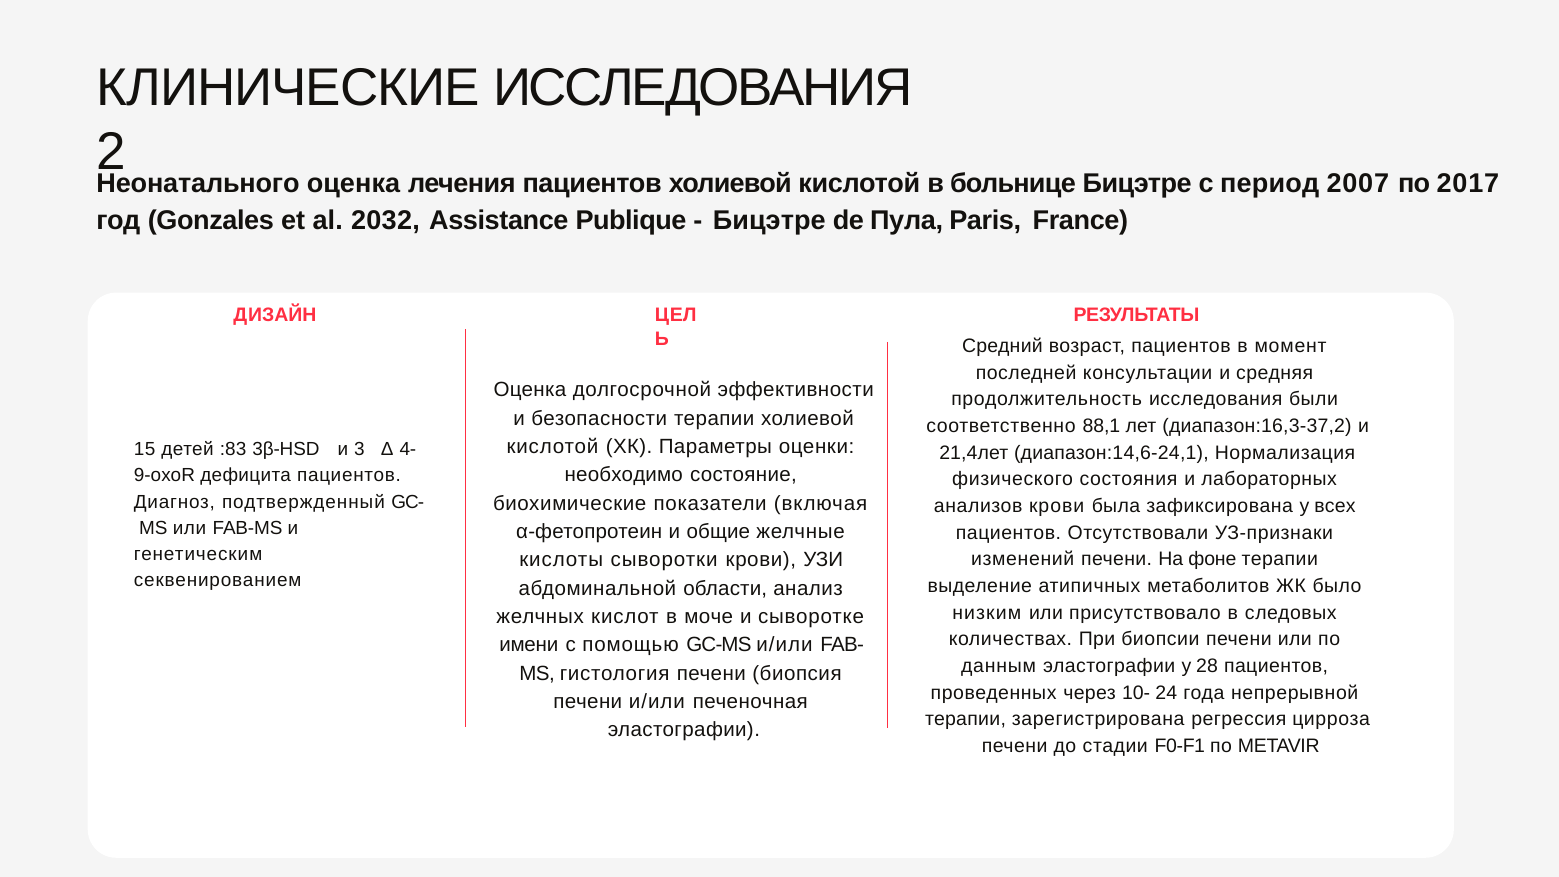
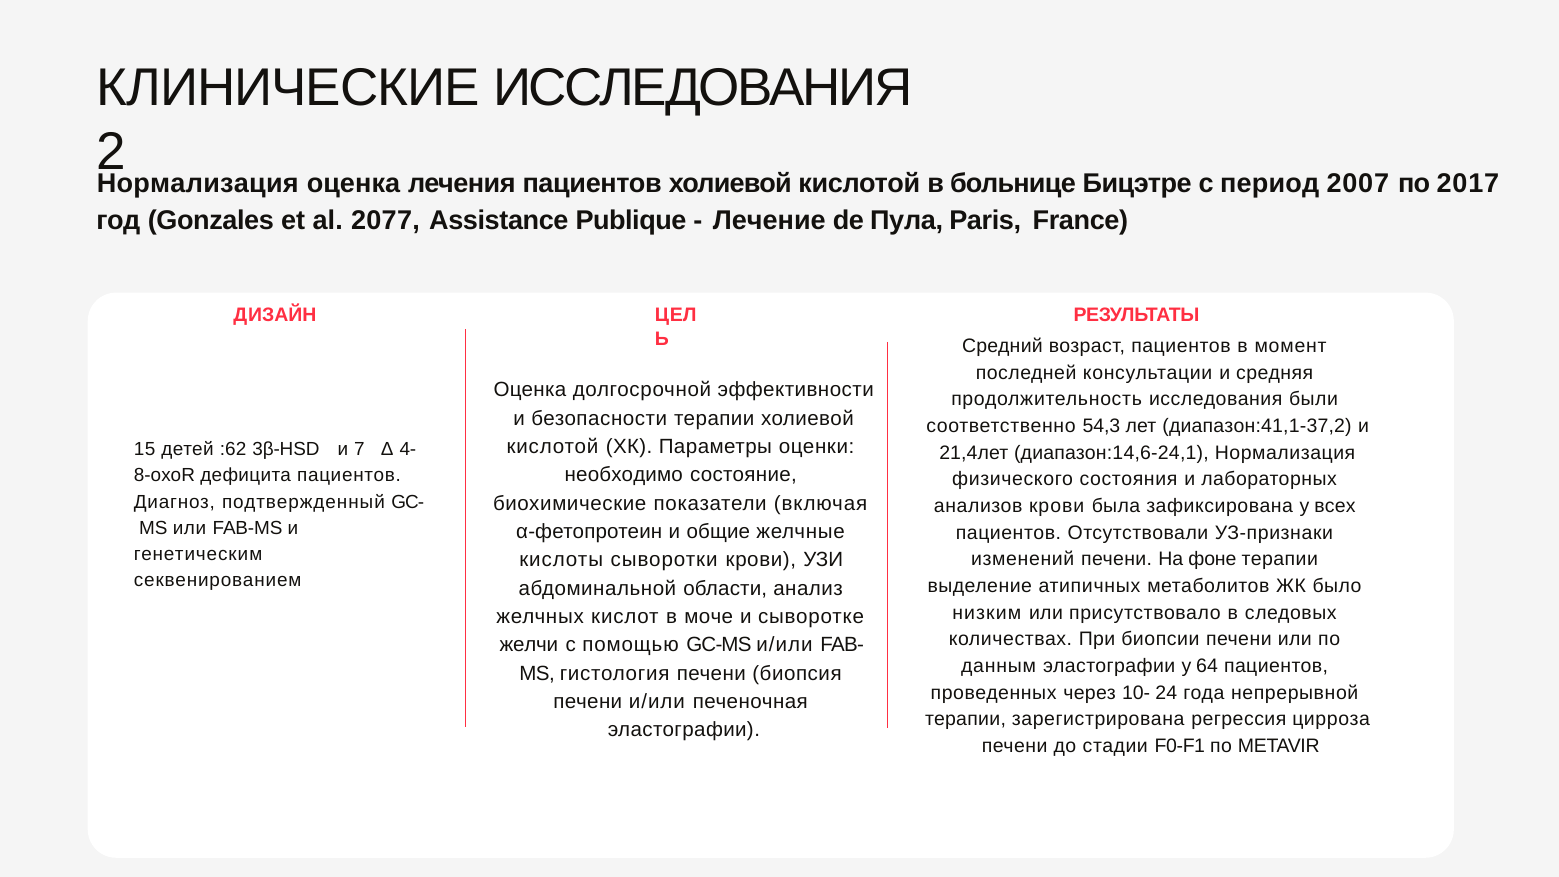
Неонатального at (198, 183): Неонатального -> Нормализация
2032: 2032 -> 2077
Бицэтре at (769, 220): Бицэтре -> Лечение
88,1: 88,1 -> 54,3
диапазон:16,3-37,2: диапазон:16,3-37,2 -> диапазон:41,1-37,2
:83: :83 -> :62
3: 3 -> 7
9-oxoR: 9-oxoR -> 8-oxoR
имени: имени -> желчи
28: 28 -> 64
